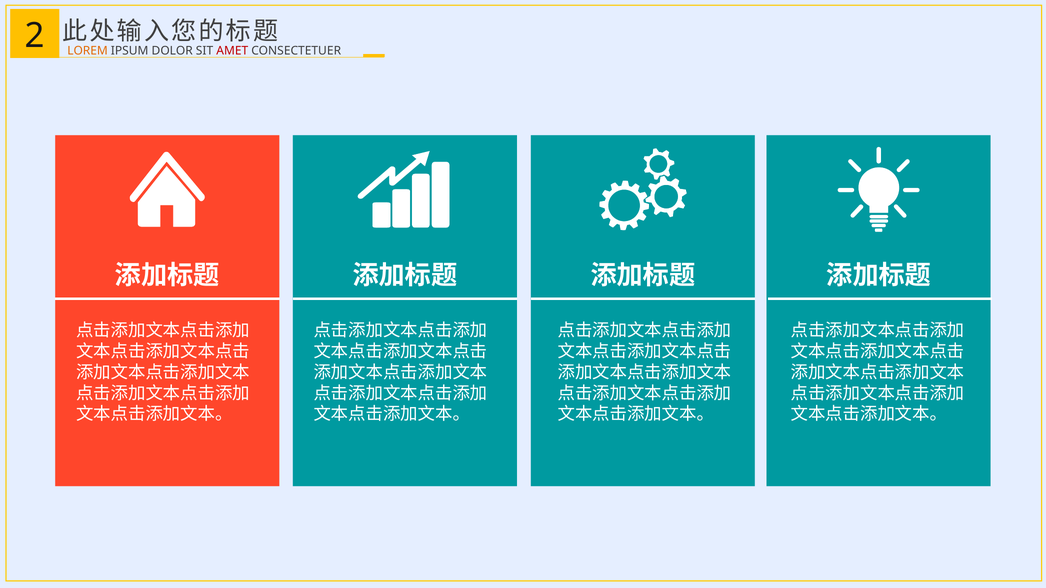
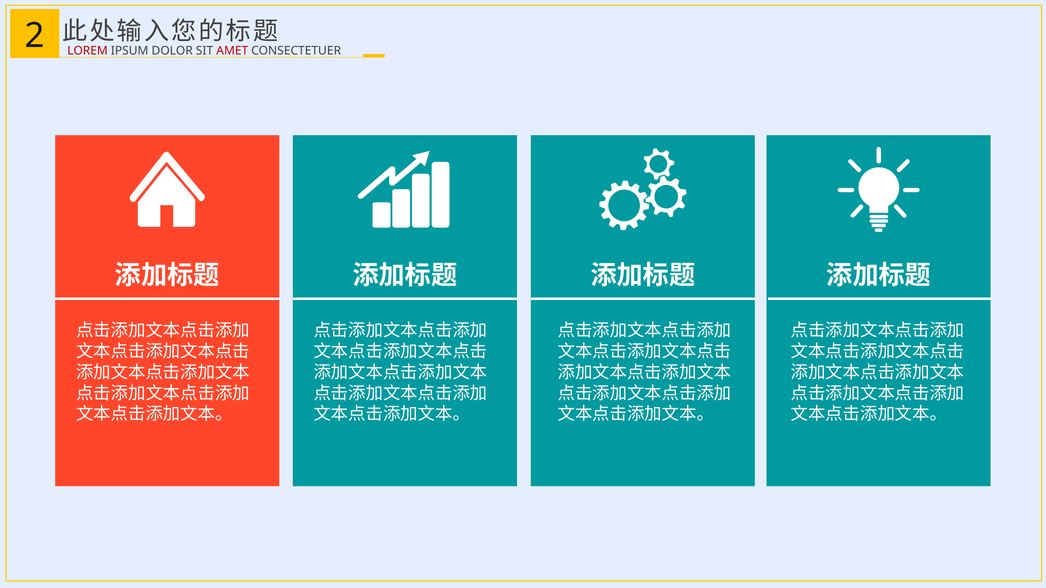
LOREM colour: orange -> red
